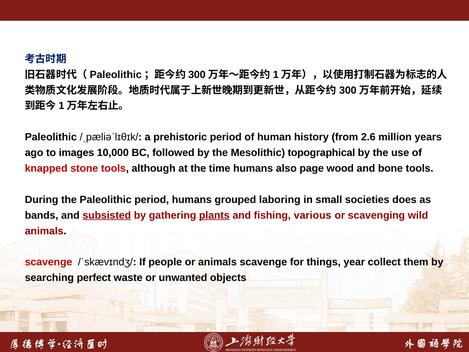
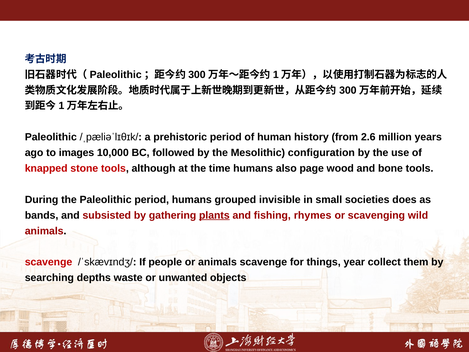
topographical: topographical -> configuration
laboring: laboring -> invisible
subsisted underline: present -> none
various: various -> rhymes
perfect: perfect -> depths
